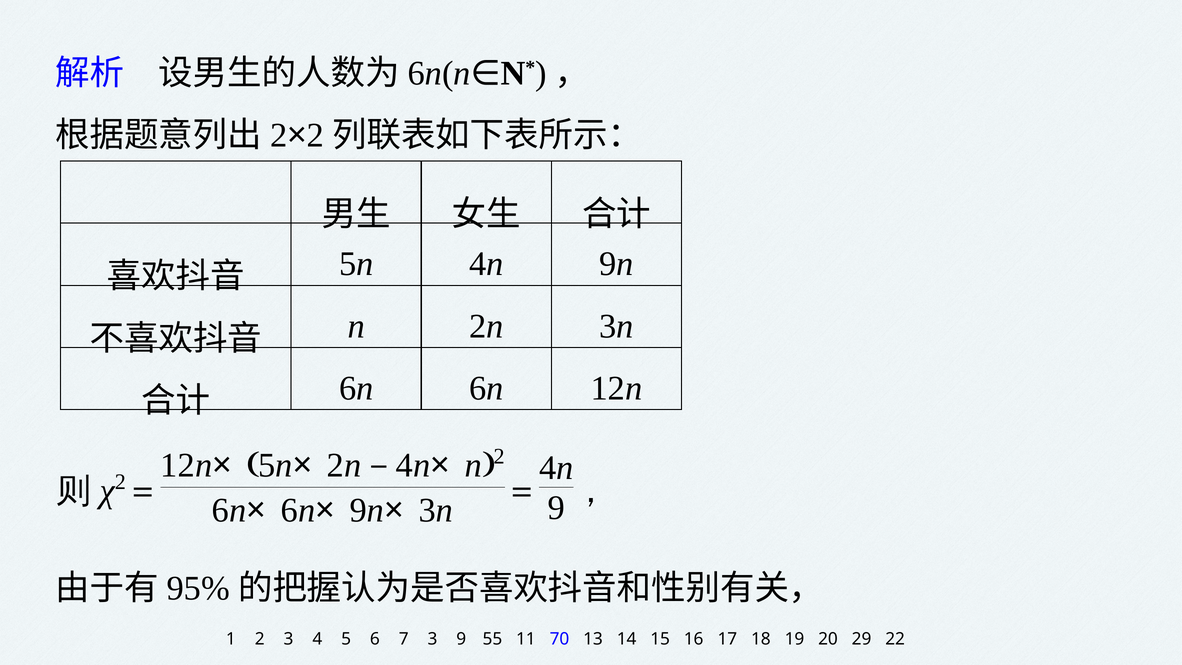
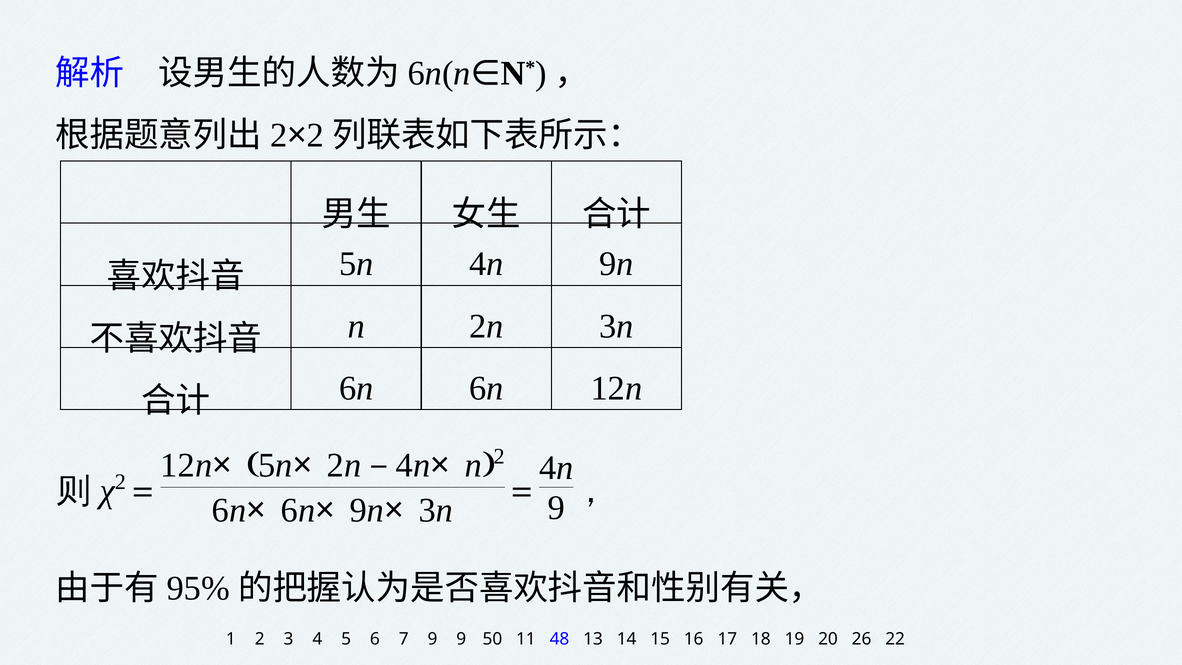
7 3: 3 -> 9
55: 55 -> 50
70: 70 -> 48
29: 29 -> 26
